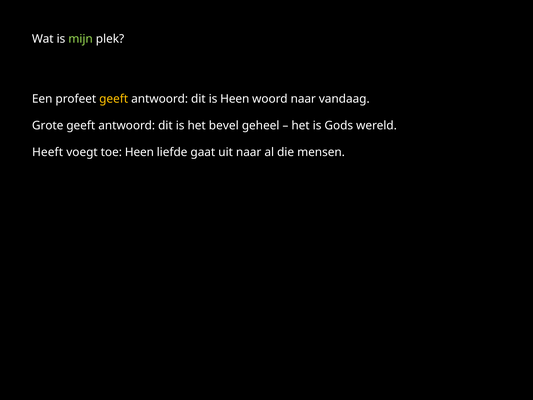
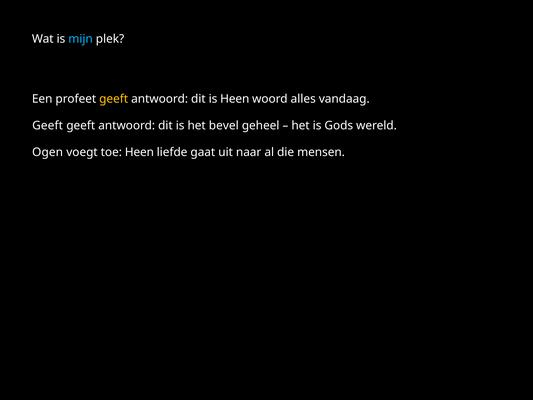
mijn colour: light green -> light blue
woord naar: naar -> alles
Grote at (48, 126): Grote -> Geeft
Heeft: Heeft -> Ogen
